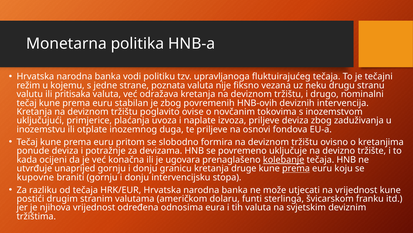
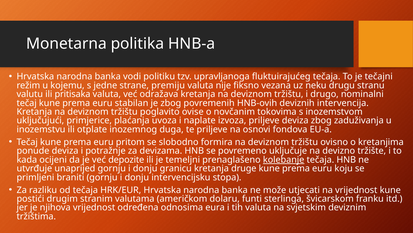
poznata: poznata -> premiju
konačna: konačna -> depozite
ugovara: ugovara -> temeljni
prema at (296, 168) underline: present -> none
kupovne: kupovne -> primljeni
